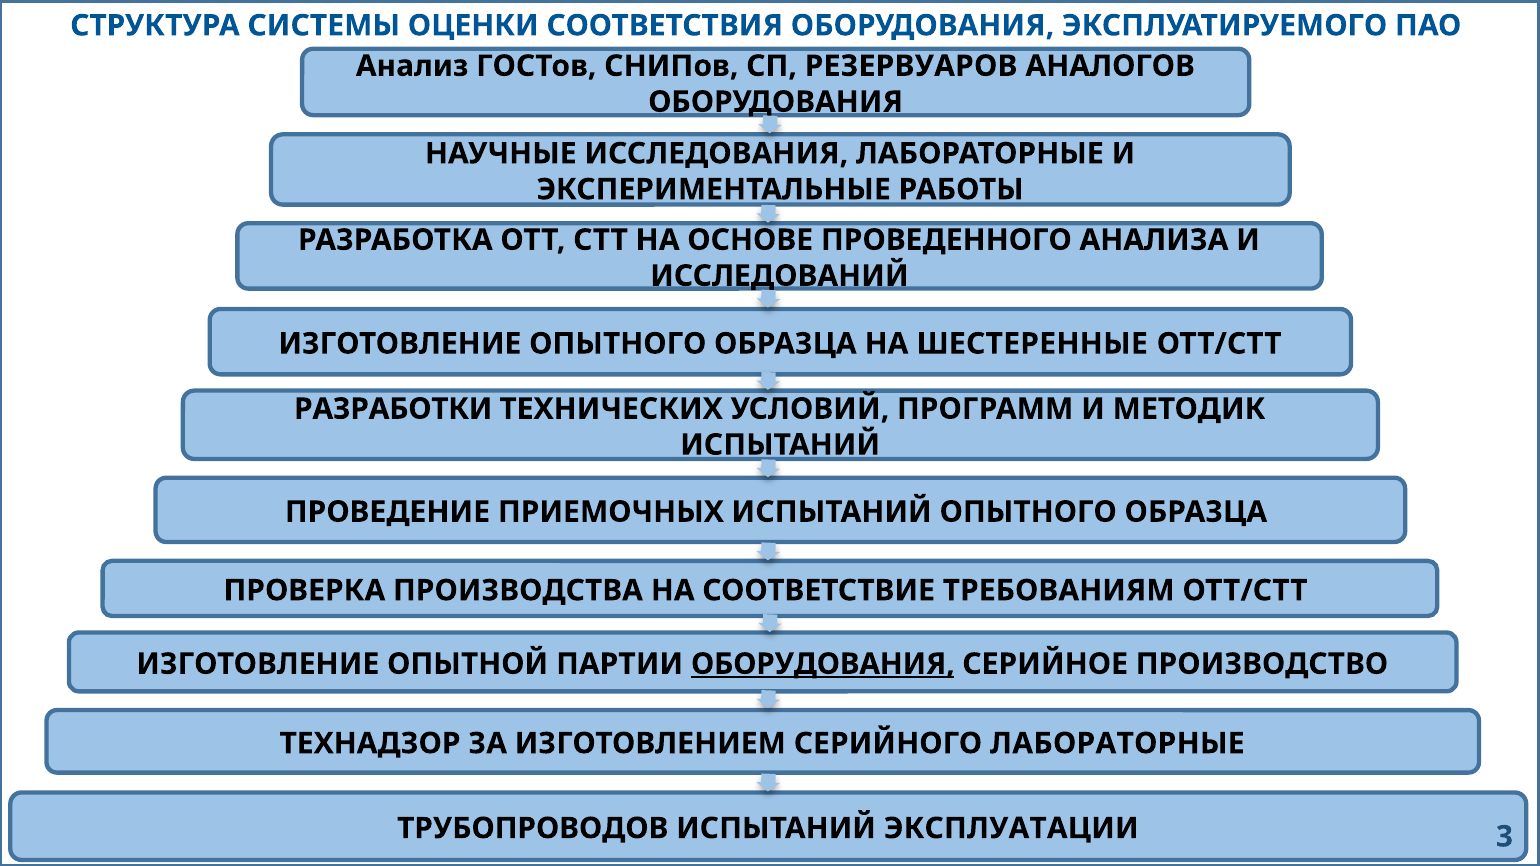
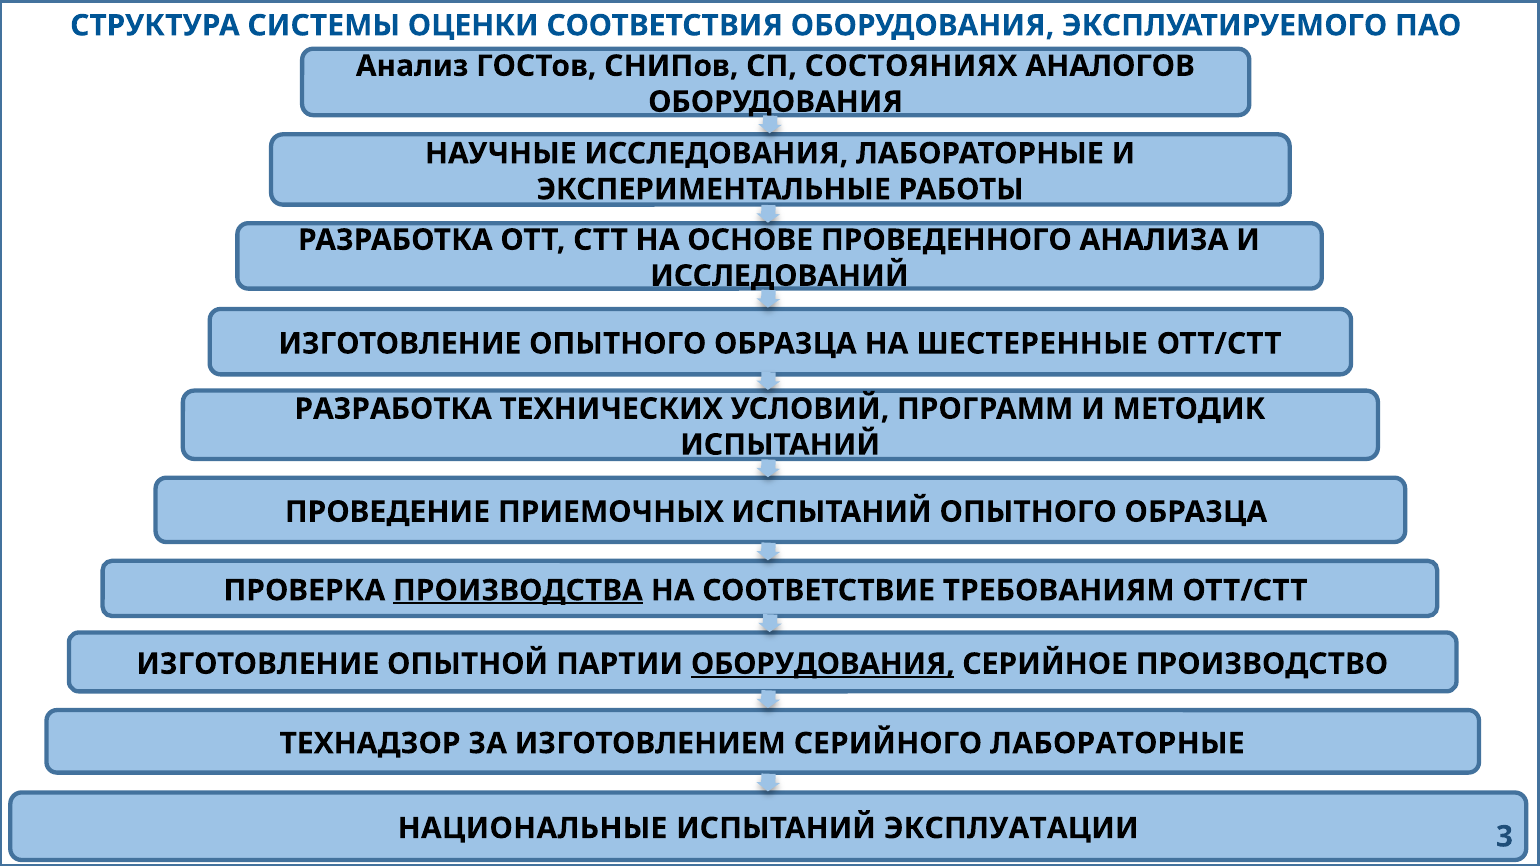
РЕЗЕРВУАРОВ: РЕЗЕРВУАРОВ -> СОСТОЯНИЯХ
РАЗРАБОТКИ at (393, 409): РАЗРАБОТКИ -> РАЗРАБОТКА
ПРОИЗВОДСТВА underline: none -> present
ТРУБОПРОВОДОВ: ТРУБОПРОВОДОВ -> НАЦИОНАЛЬНЫЕ
